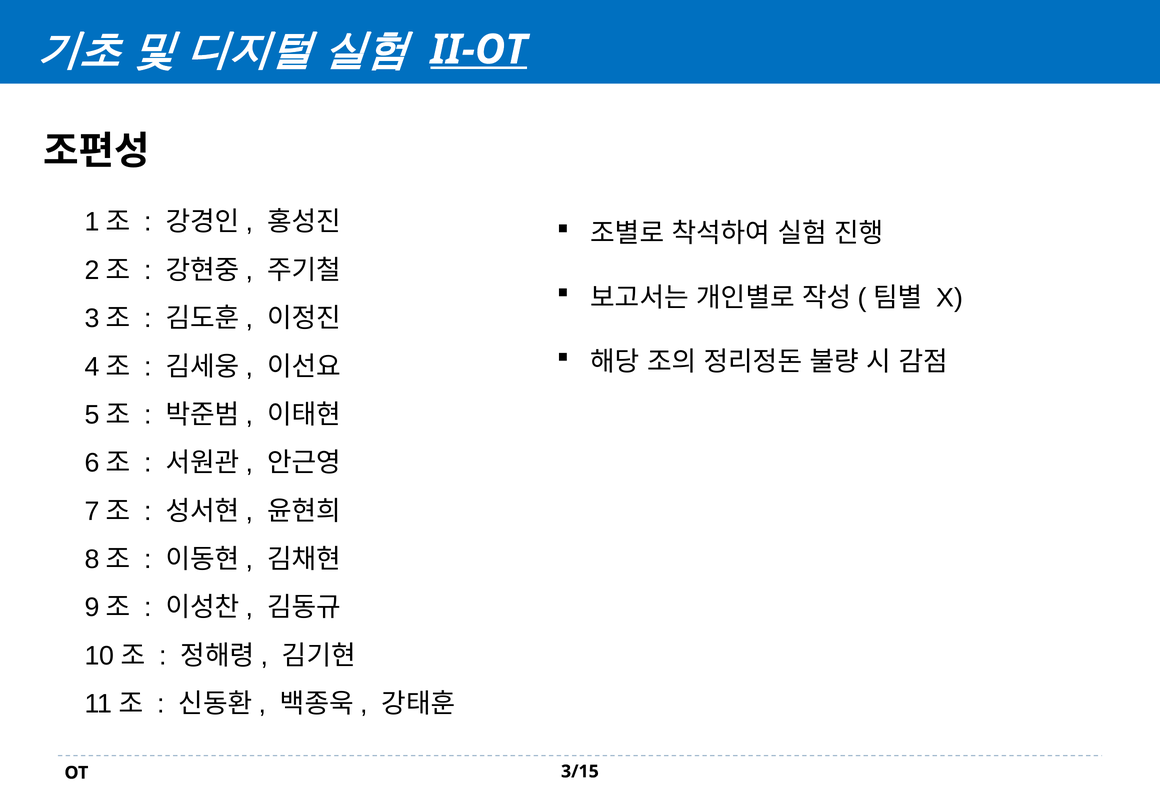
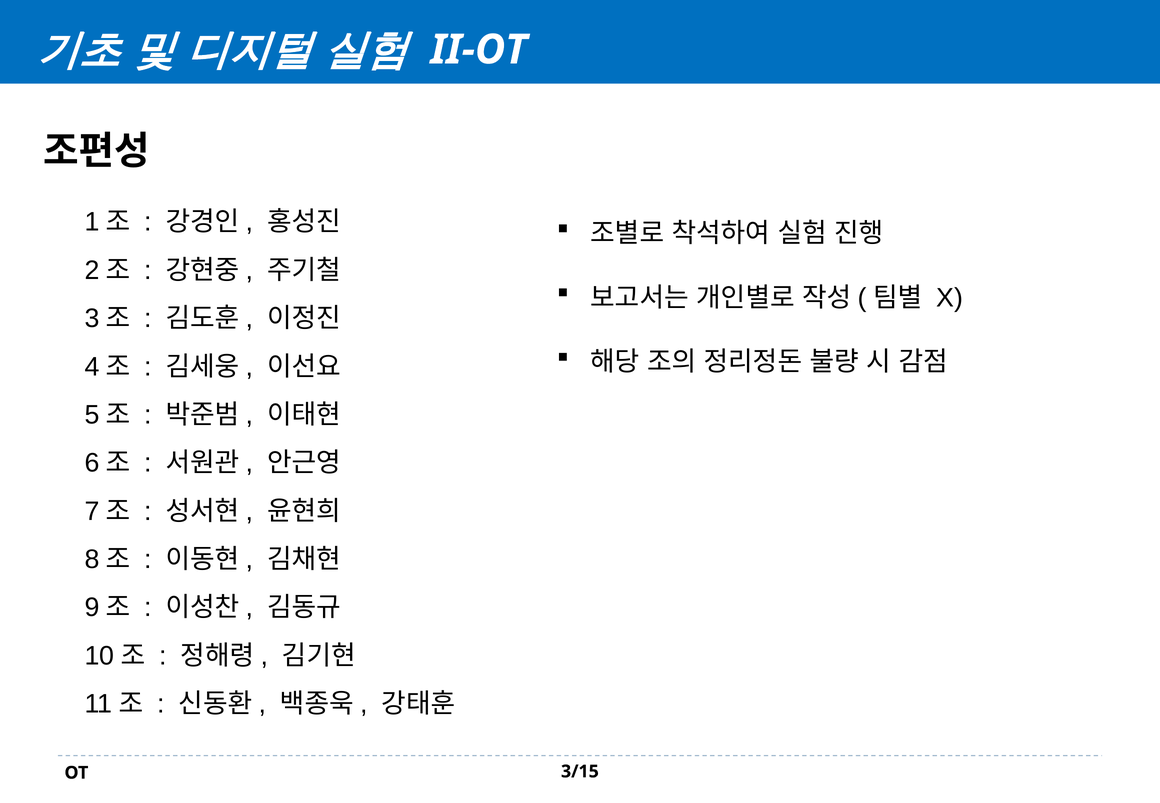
II-OT underline: present -> none
